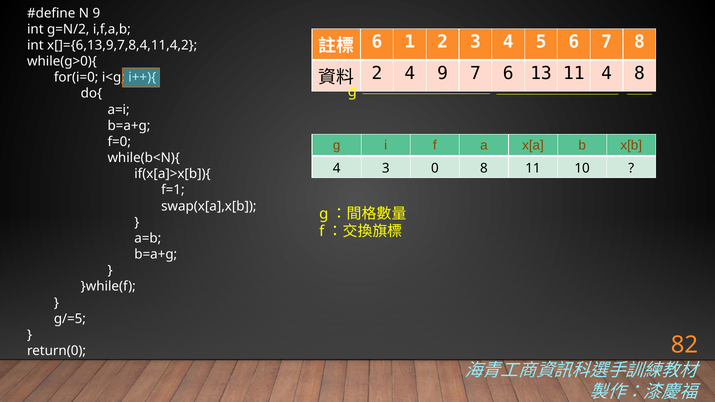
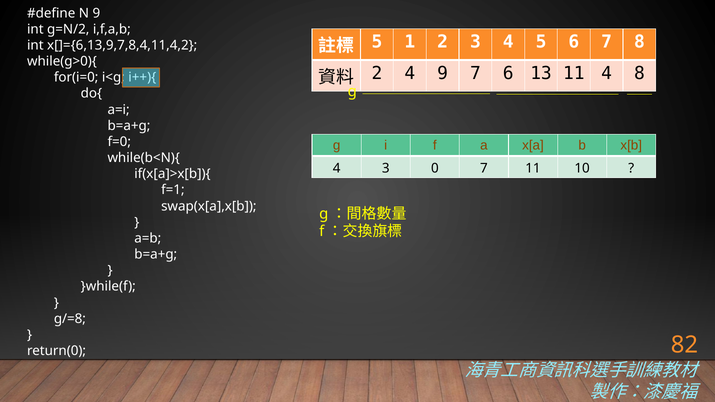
6 at (377, 42): 6 -> 5
0 8: 8 -> 7
g/=5: g/=5 -> g/=8
